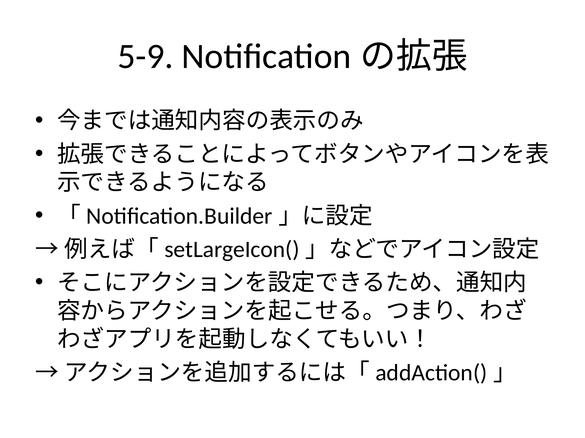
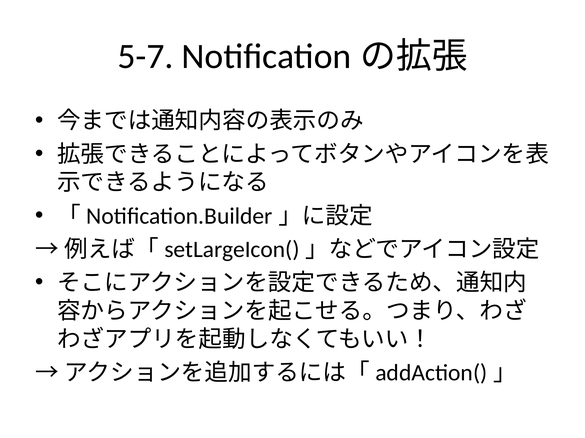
5-9: 5-9 -> 5-7
